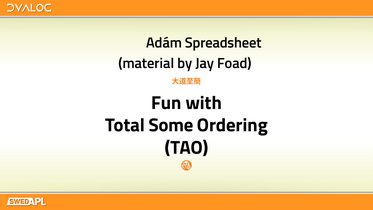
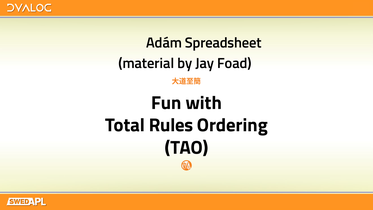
Some: Some -> Rules
